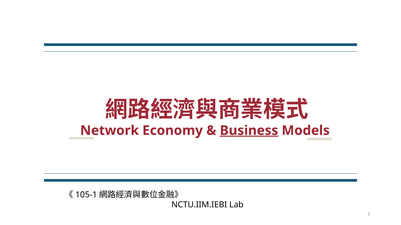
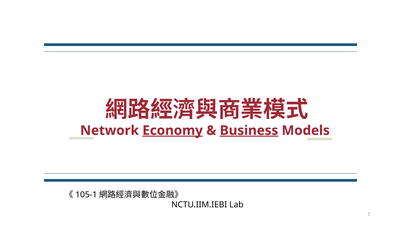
Economy underline: none -> present
